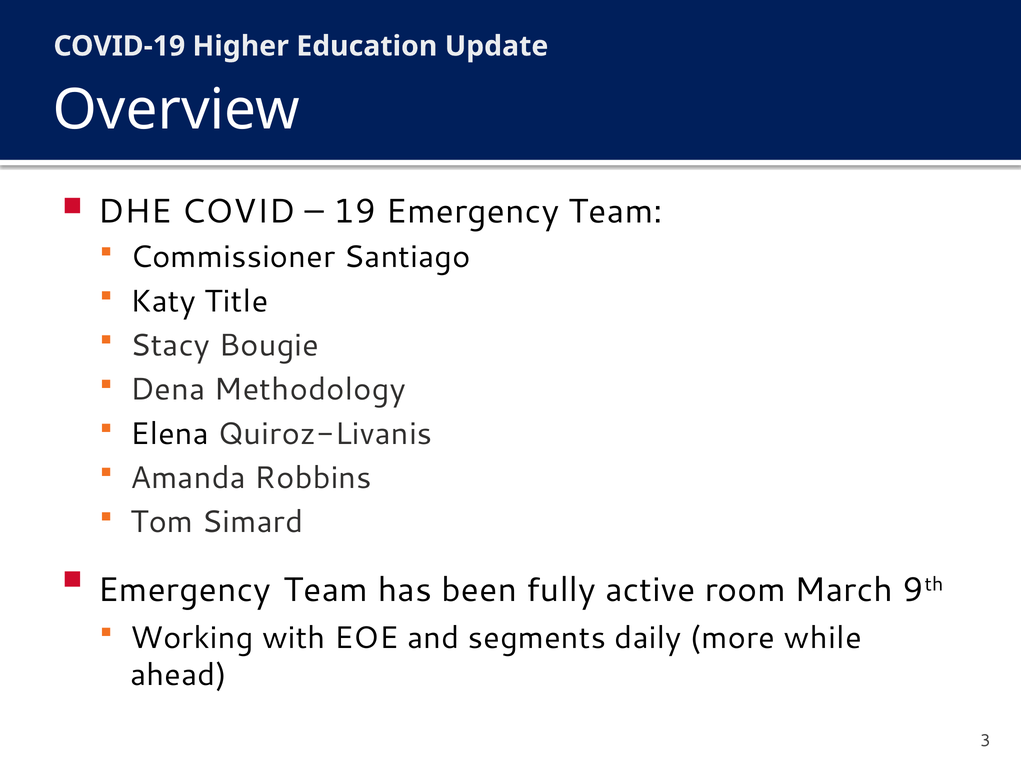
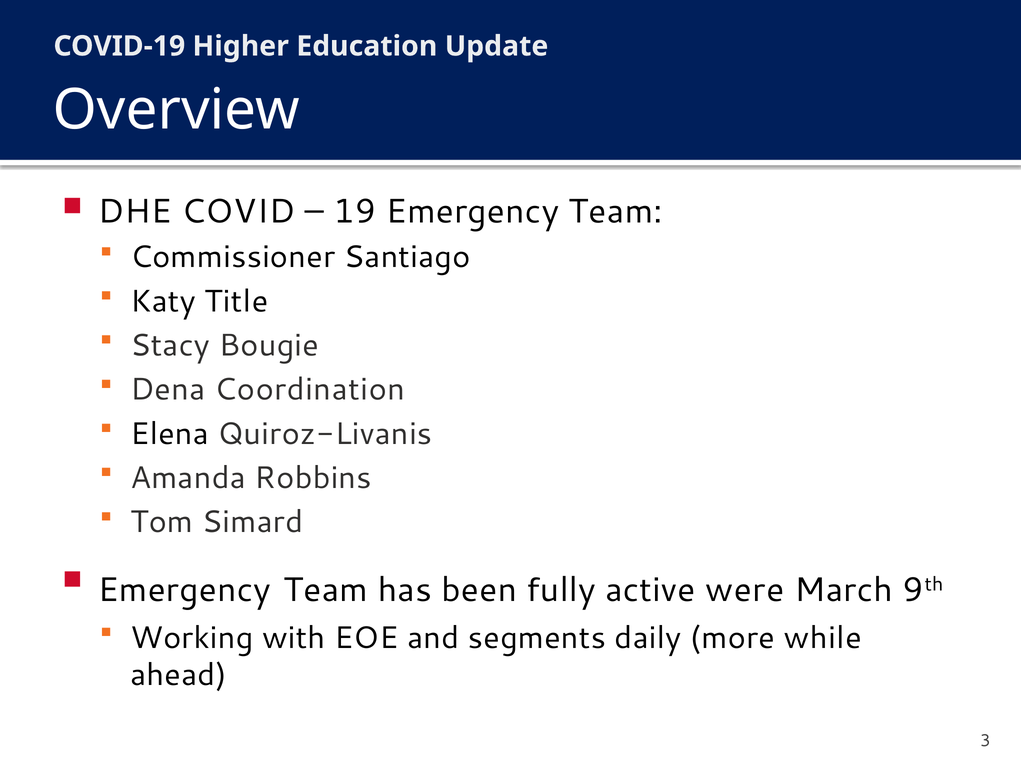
Methodology: Methodology -> Coordination
room: room -> were
